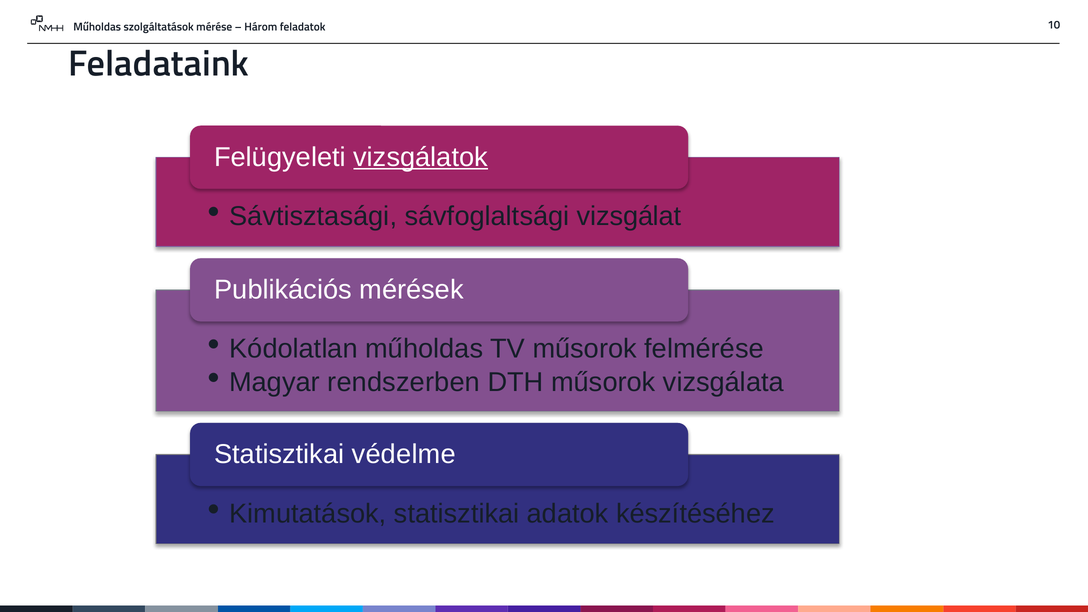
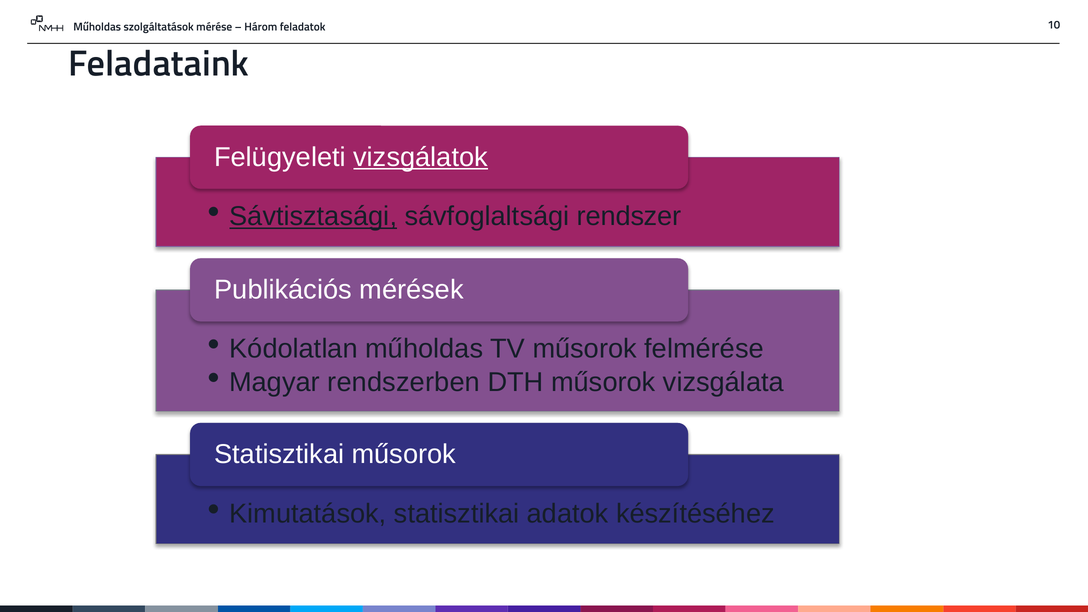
Sávtisztasági underline: none -> present
vizsgálat: vizsgálat -> rendszer
Statisztikai védelme: védelme -> műsorok
